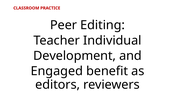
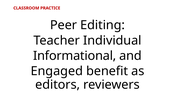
Development: Development -> Informational
